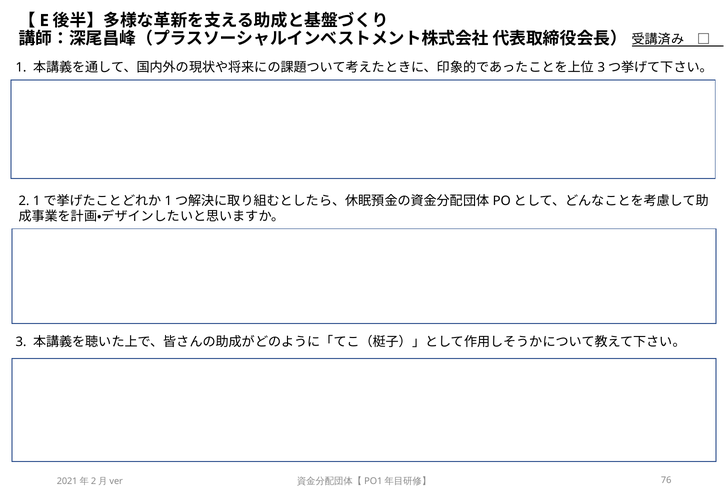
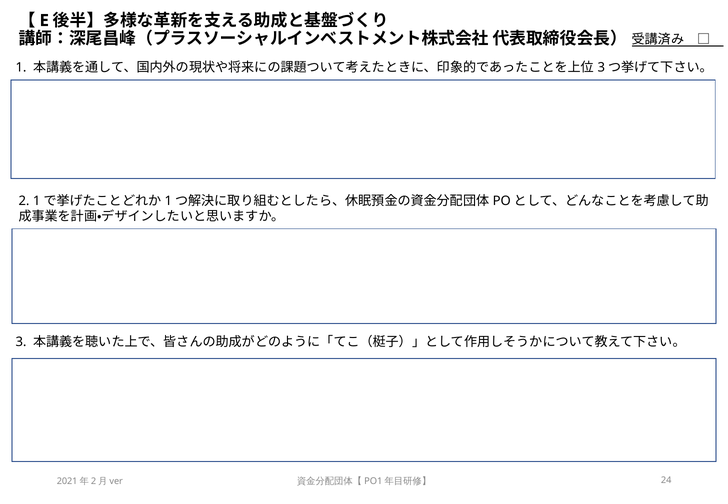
76: 76 -> 24
